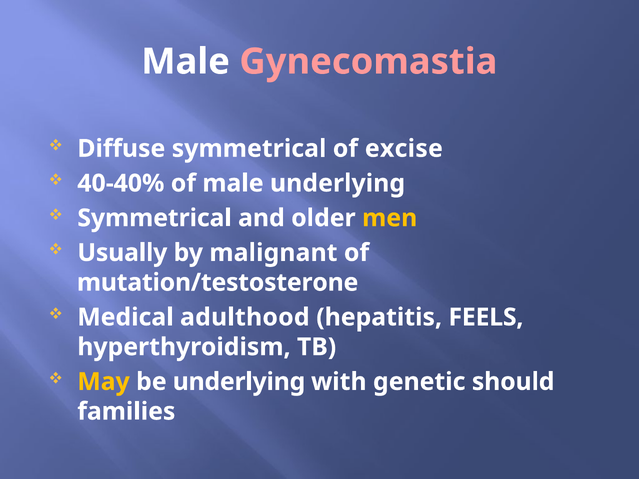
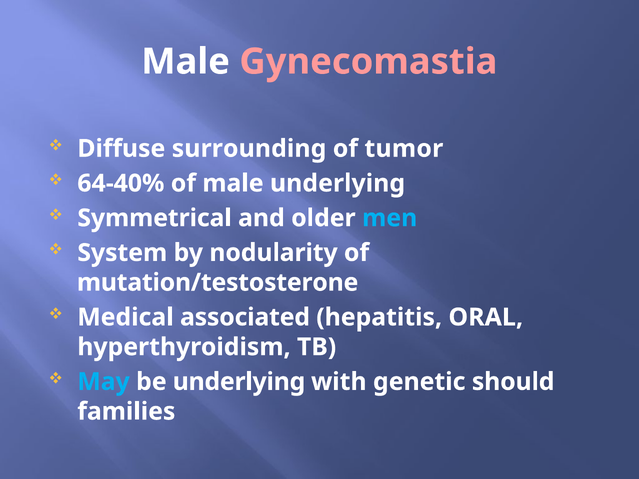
Diffuse symmetrical: symmetrical -> surrounding
excise: excise -> tumor
40-40%: 40-40% -> 64-40%
men colour: yellow -> light blue
Usually: Usually -> System
malignant: malignant -> nodularity
adulthood: adulthood -> associated
FEELS: FEELS -> ORAL
May colour: yellow -> light blue
